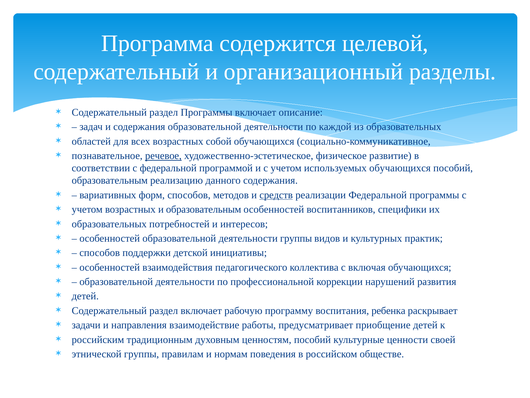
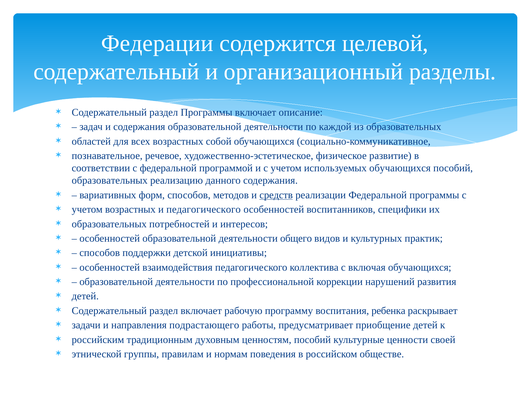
Программа: Программа -> Федерации
речевое underline: present -> none
образовательным at (110, 180): образовательным -> образовательных
и образовательным: образовательным -> педагогического
деятельности группы: группы -> общего
взаимодействие: взаимодействие -> подрастающего
